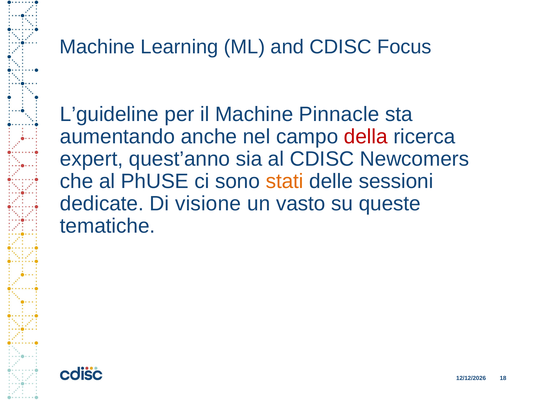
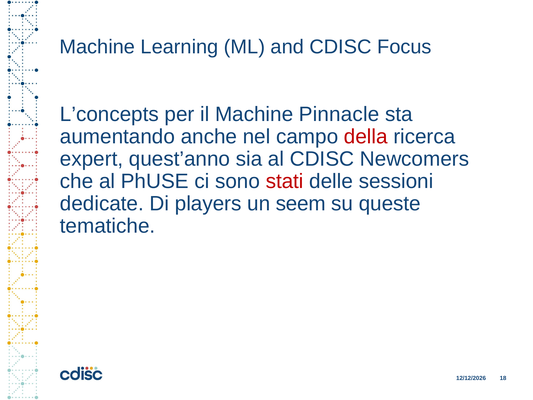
L’guideline: L’guideline -> L’concepts
stati colour: orange -> red
visione: visione -> players
vasto: vasto -> seem
